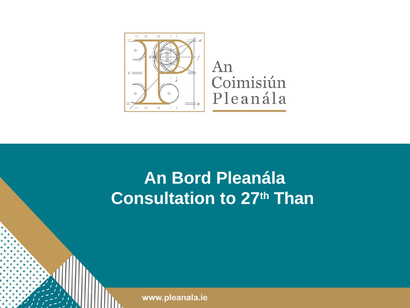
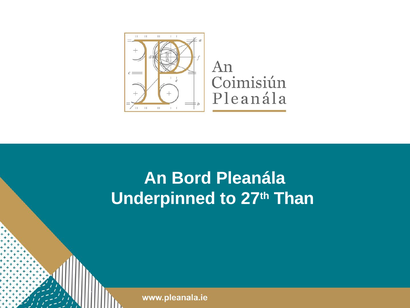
Consultation: Consultation -> Underpinned
